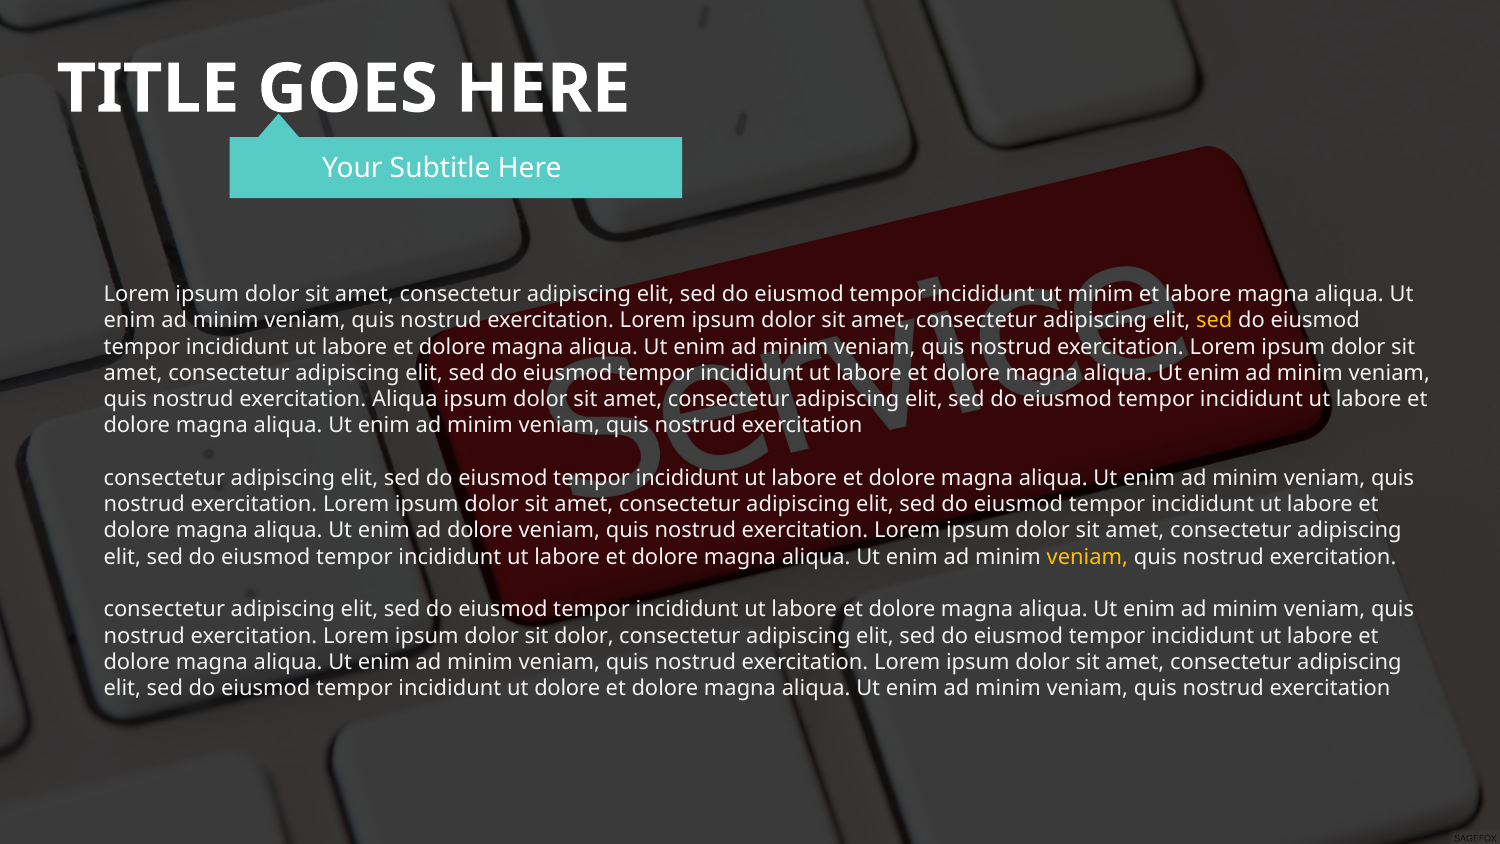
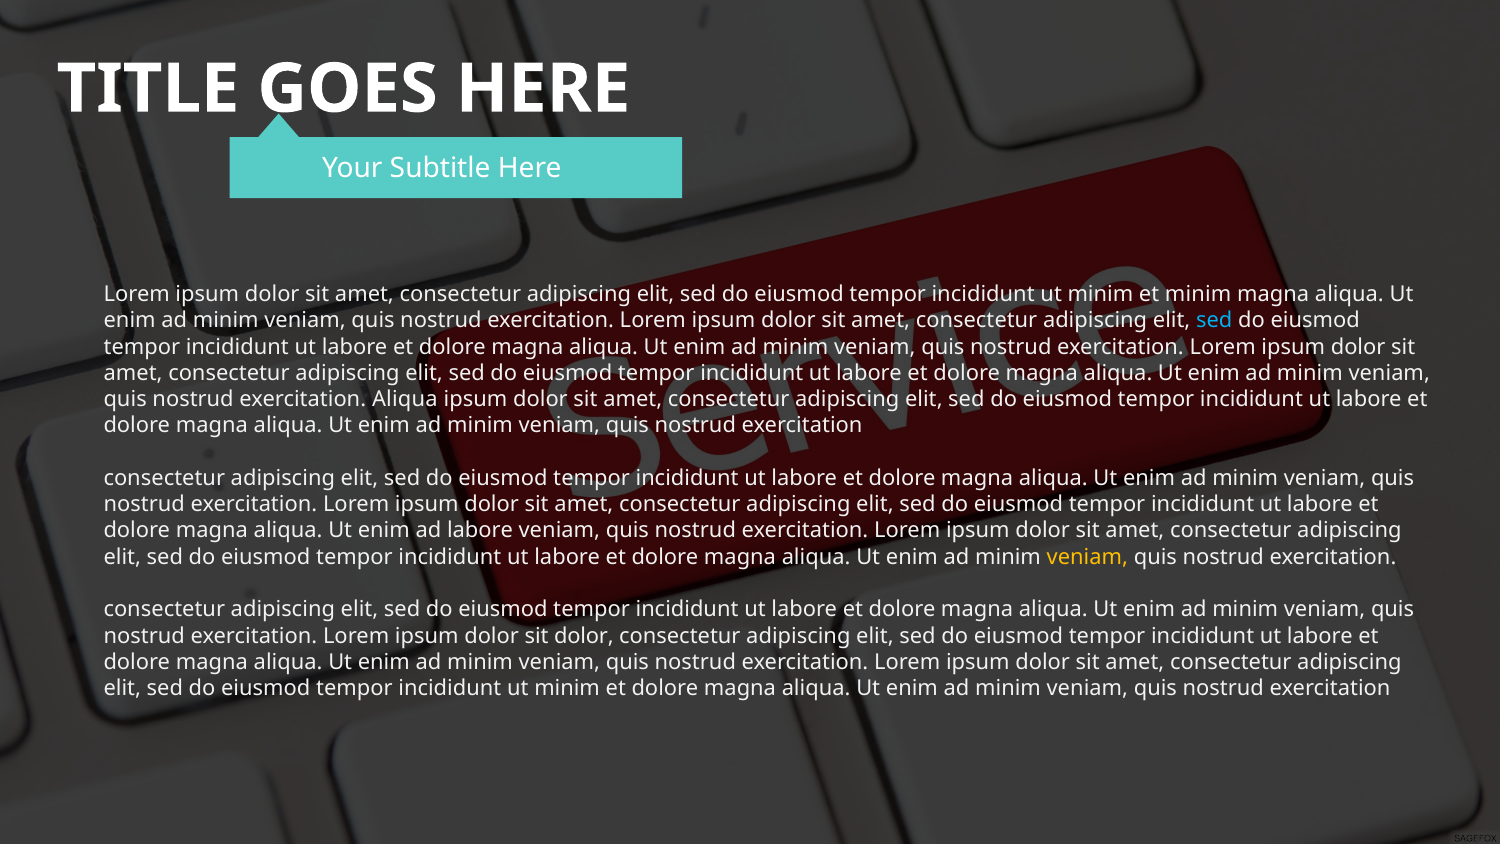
et labore: labore -> minim
sed at (1214, 320) colour: yellow -> light blue
ad dolore: dolore -> labore
dolore at (567, 688): dolore -> minim
